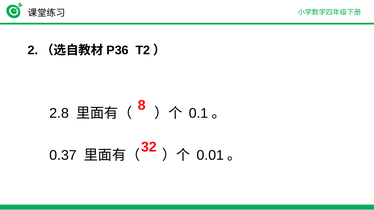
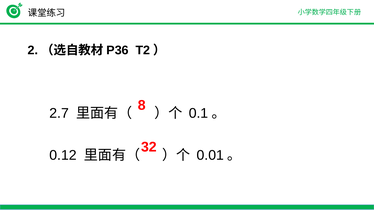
2.8: 2.8 -> 2.7
0.37: 0.37 -> 0.12
